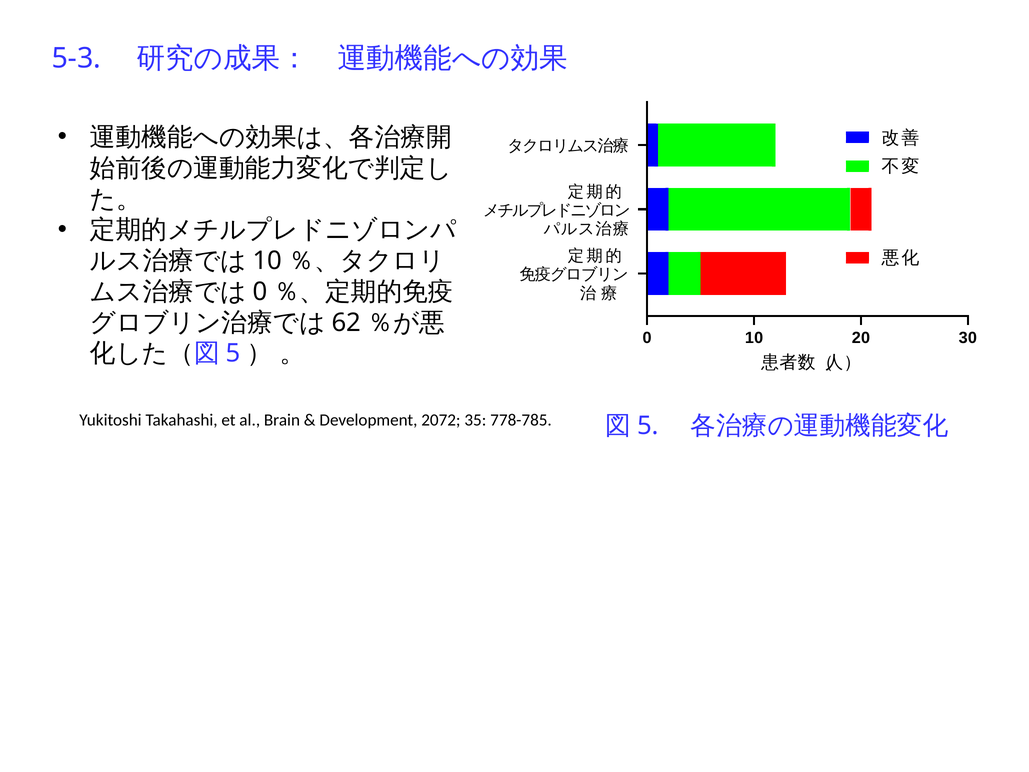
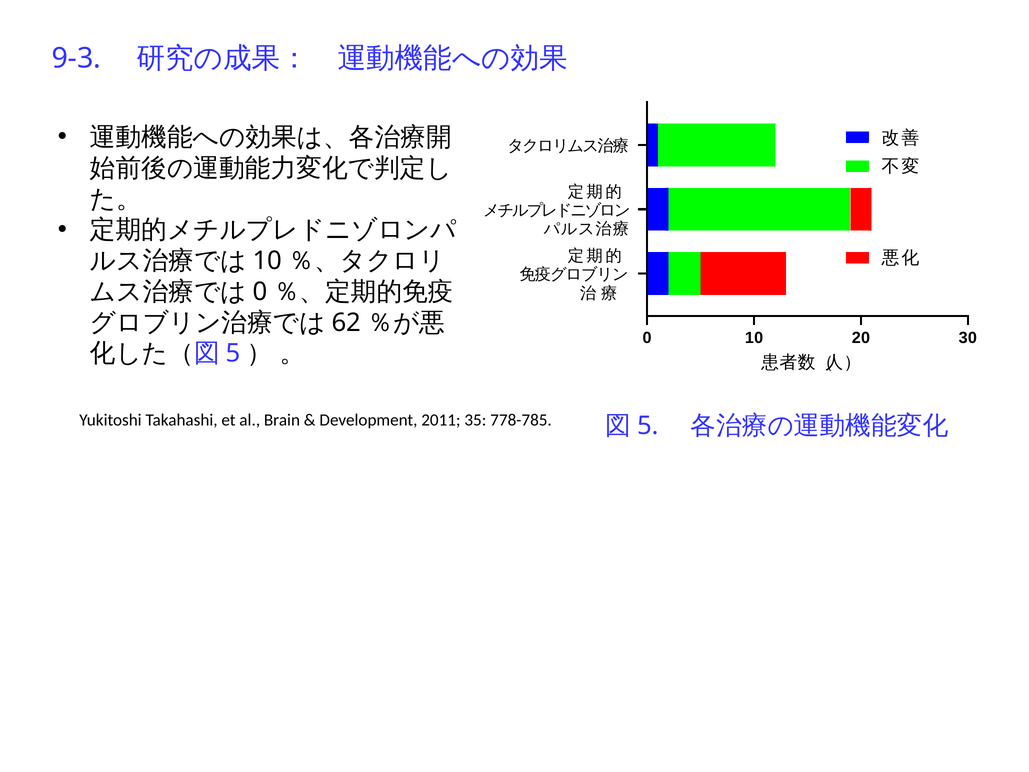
5-3: 5-3 -> 9-3
2072: 2072 -> 2011
